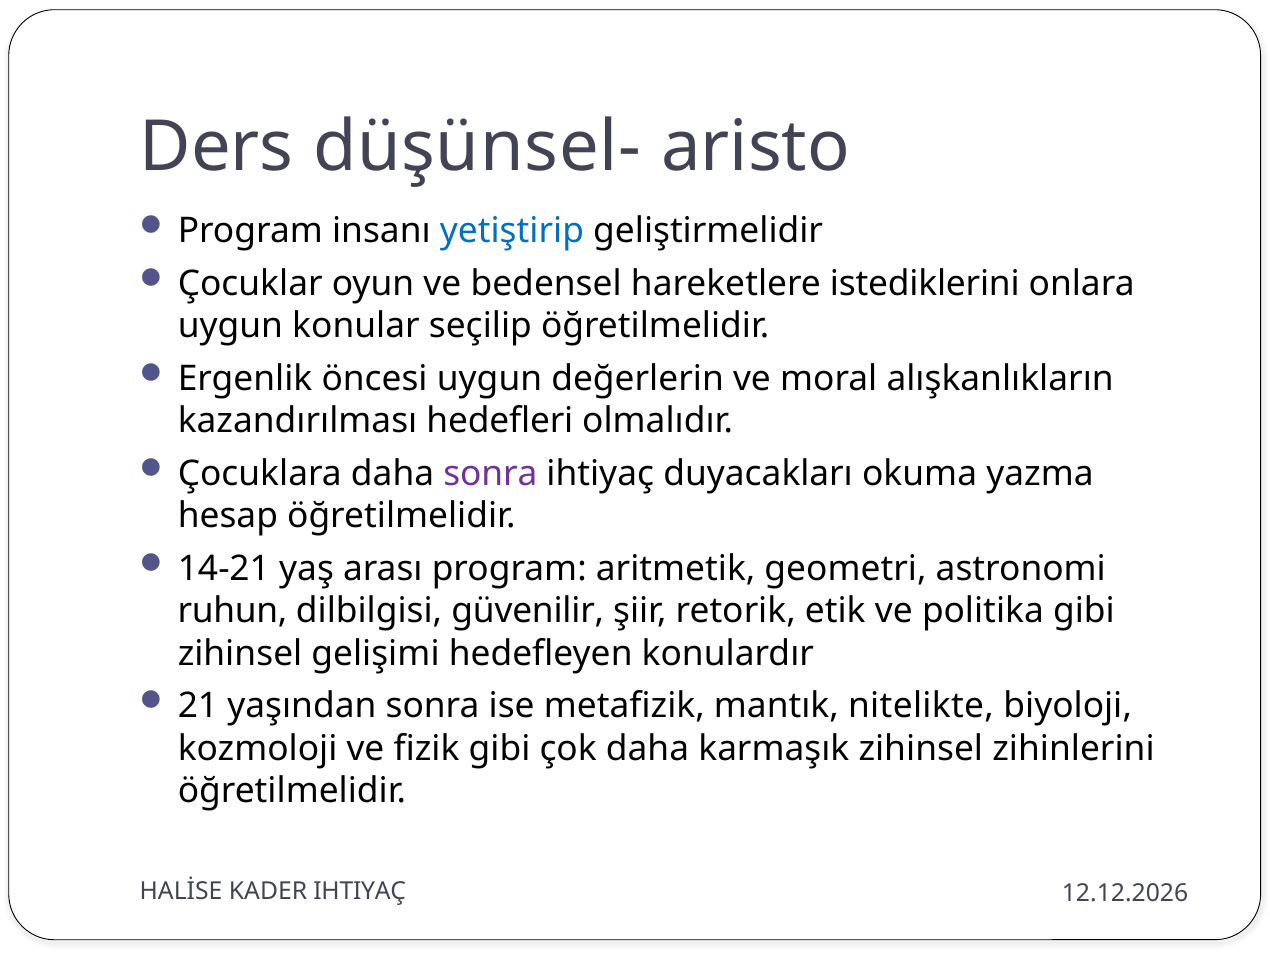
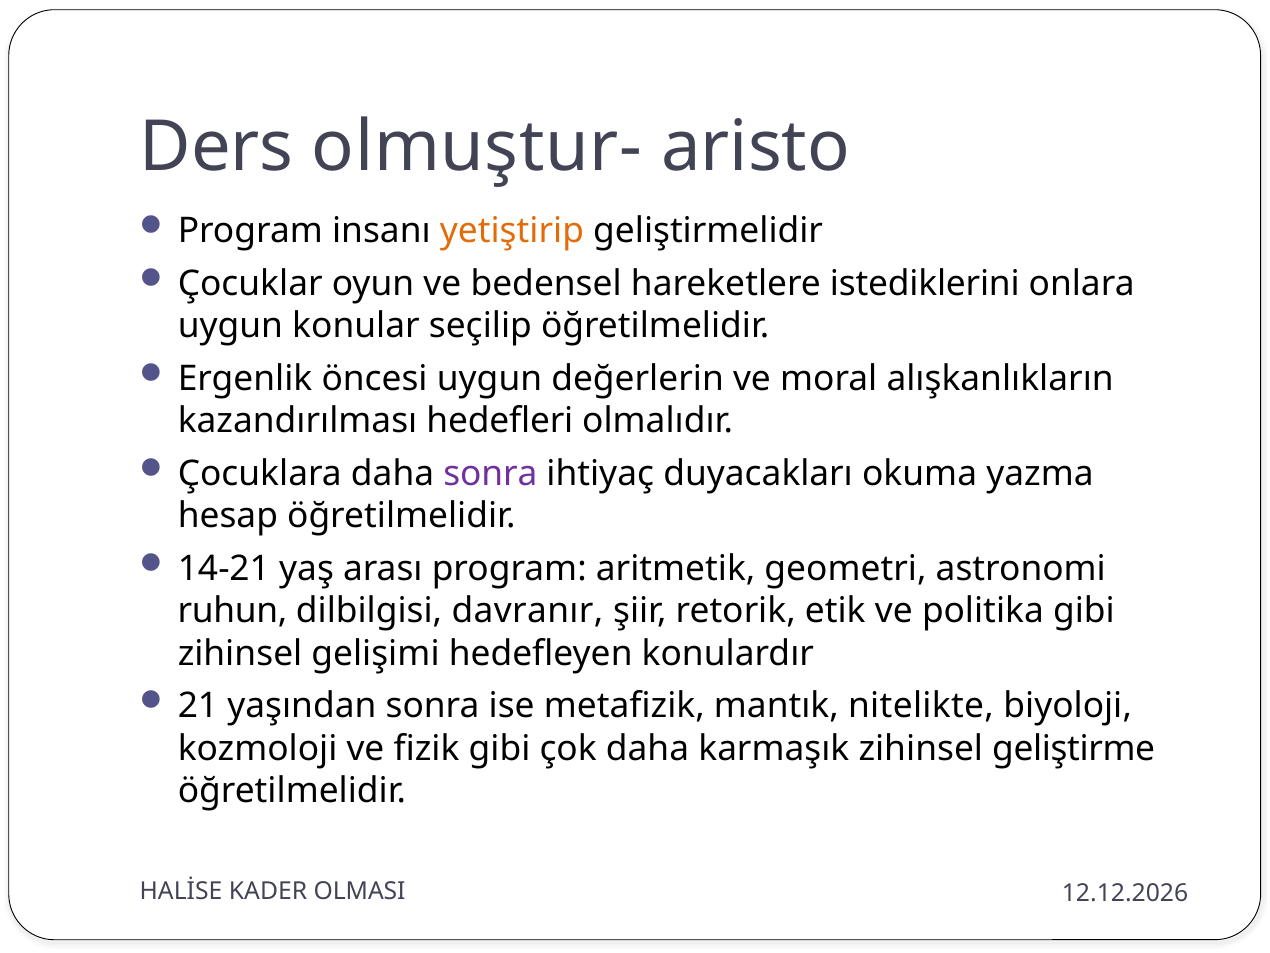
düşünsel-: düşünsel- -> olmuştur-
yetiştirip colour: blue -> orange
güvenilir: güvenilir -> davranır
zihinlerini: zihinlerini -> geliştirme
KADER IHTIYAÇ: IHTIYAÇ -> OLMASI
